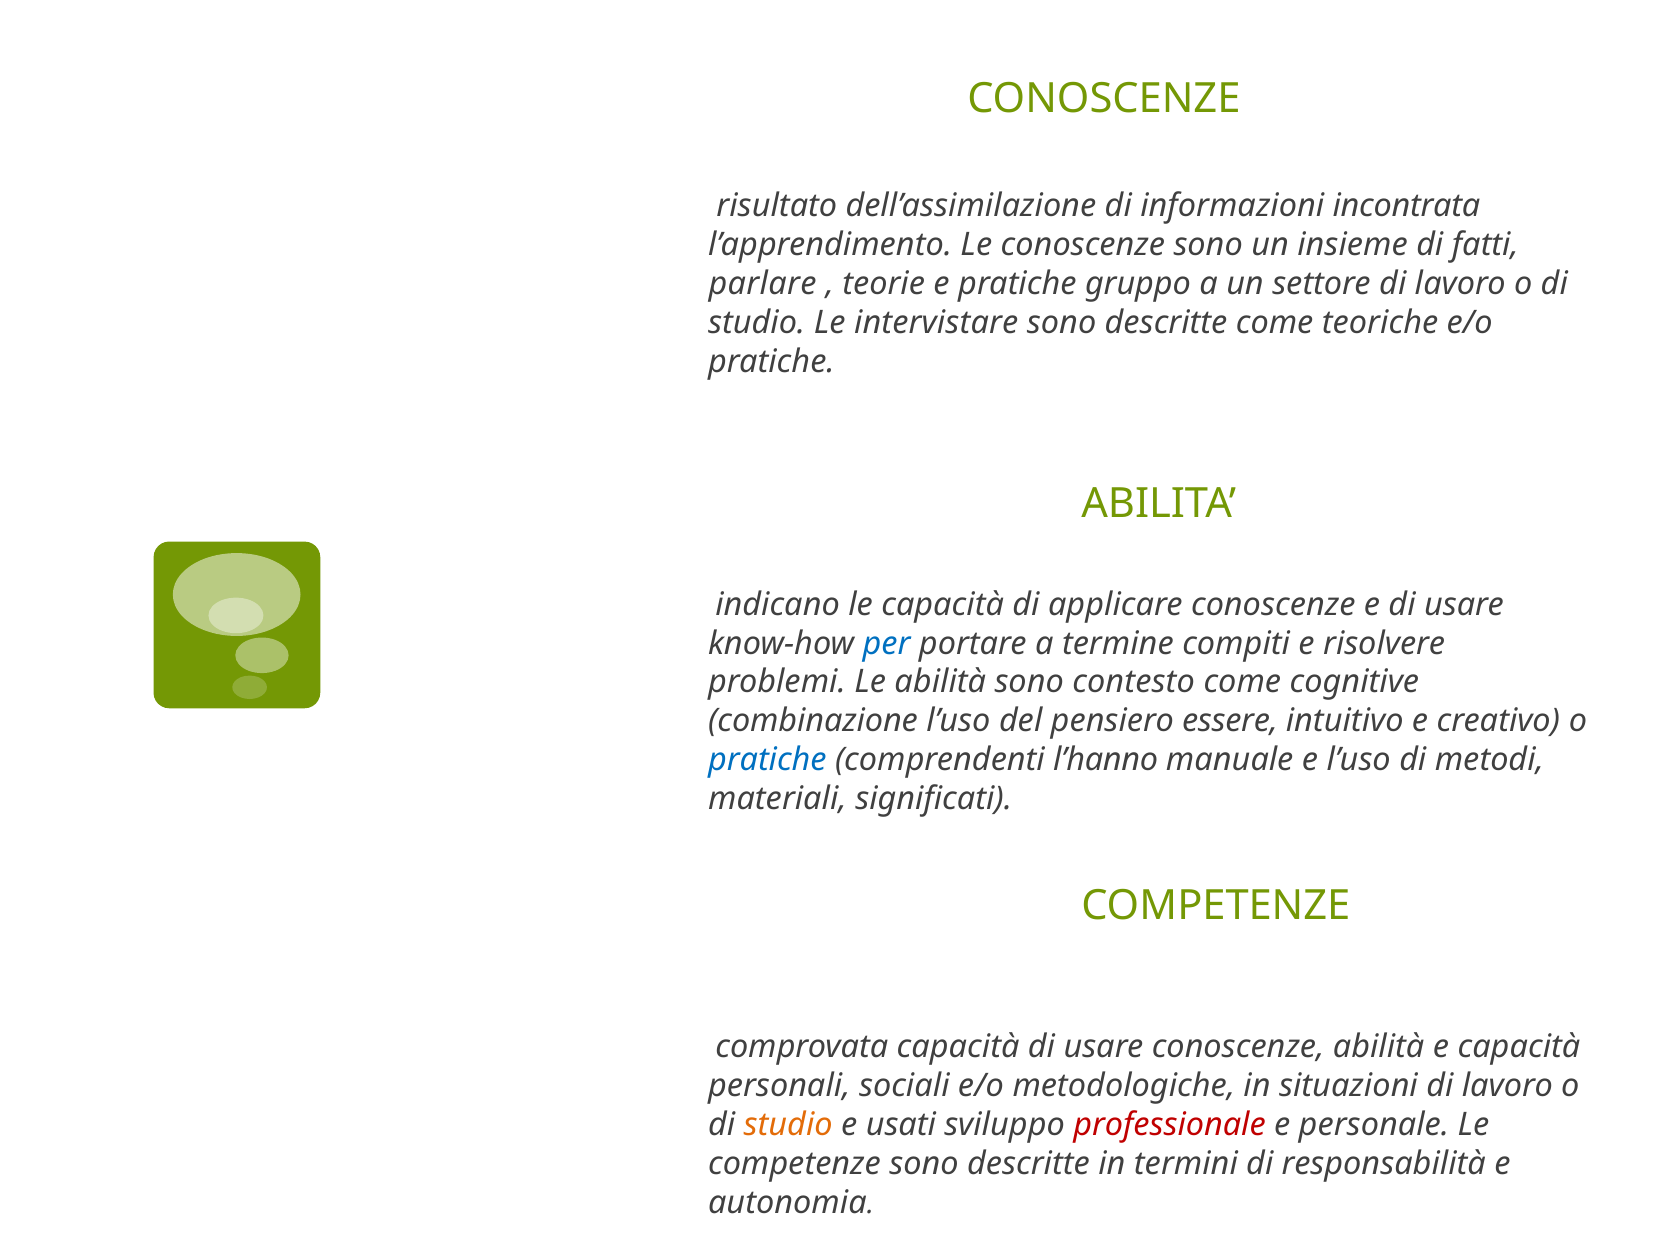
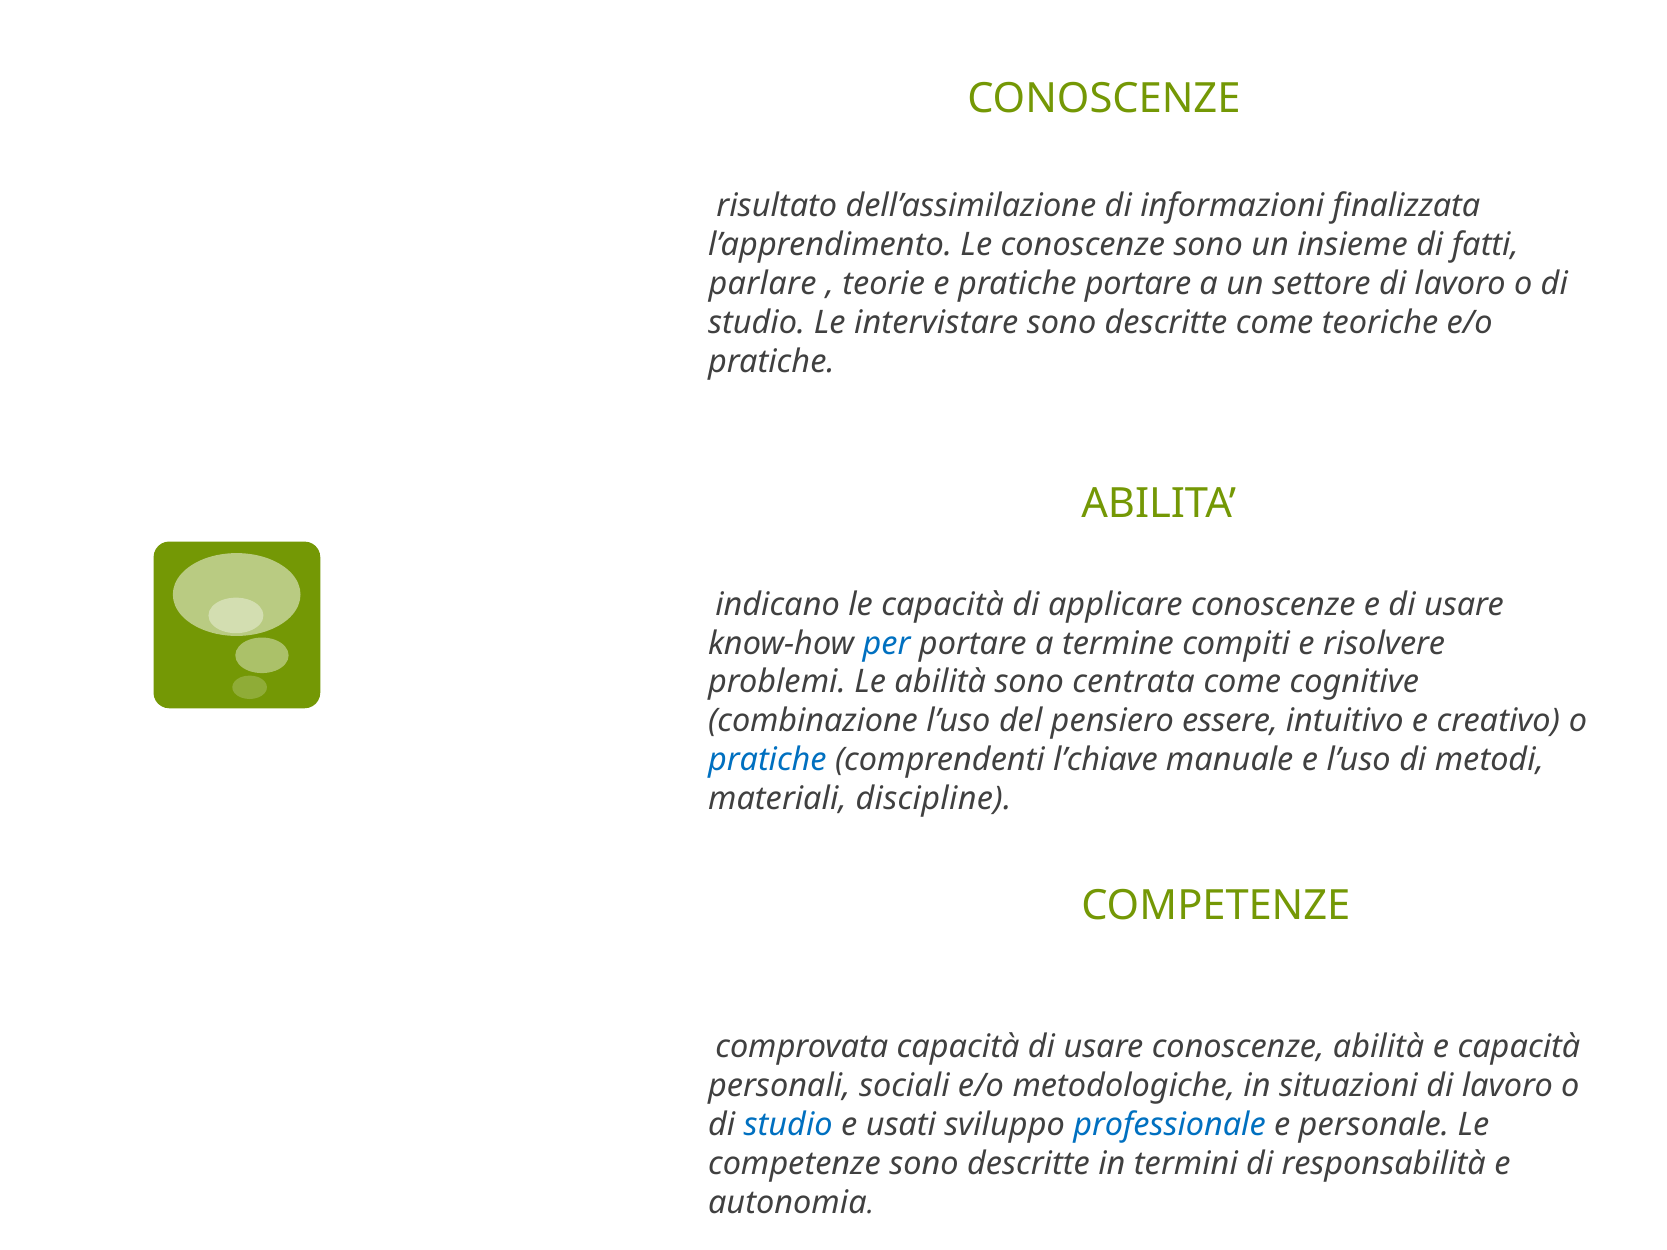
incontrata: incontrata -> finalizzata
pratiche gruppo: gruppo -> portare
contesto: contesto -> centrata
l’hanno: l’hanno -> l’chiave
significati: significati -> discipline
studio at (788, 1125) colour: orange -> blue
professionale colour: red -> blue
